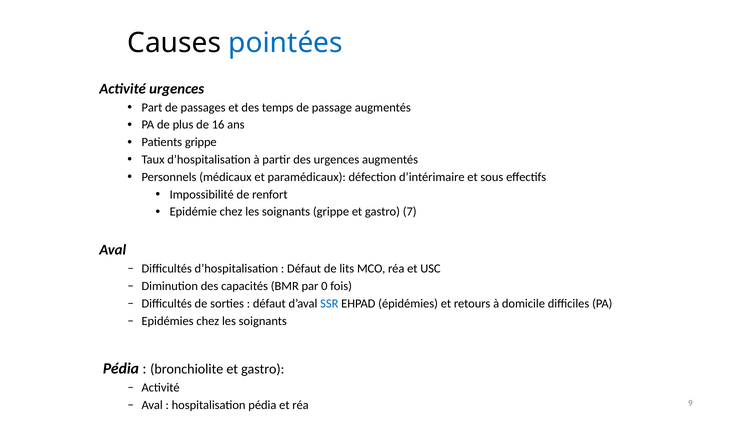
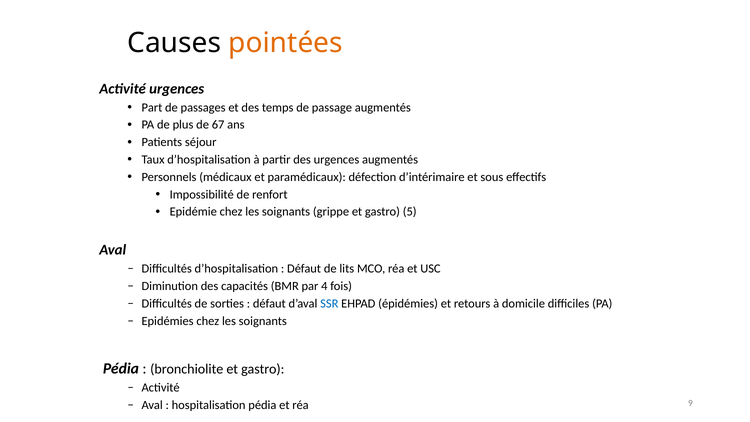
pointées colour: blue -> orange
16: 16 -> 67
Patients grippe: grippe -> séjour
7: 7 -> 5
0: 0 -> 4
